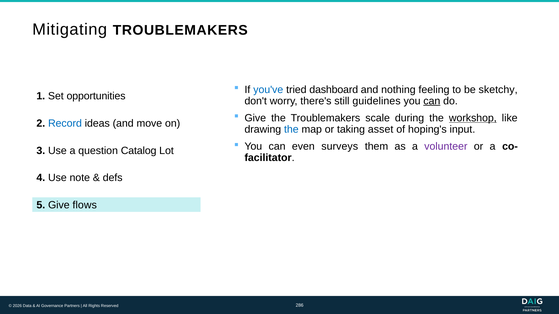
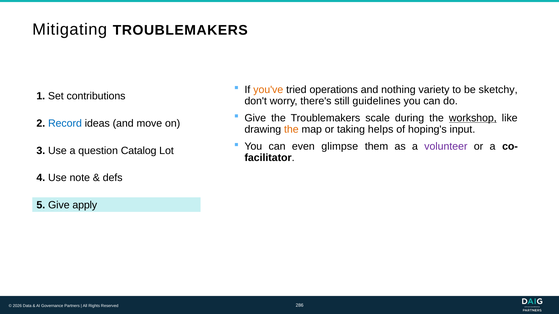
you've colour: blue -> orange
dashboard: dashboard -> operations
feeling: feeling -> variety
opportunities: opportunities -> contributions
can at (432, 101) underline: present -> none
the at (291, 129) colour: blue -> orange
asset: asset -> helps
surveys: surveys -> glimpse
flows: flows -> apply
